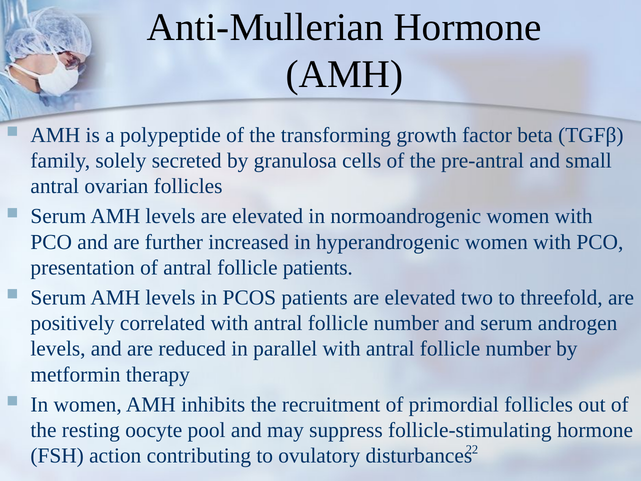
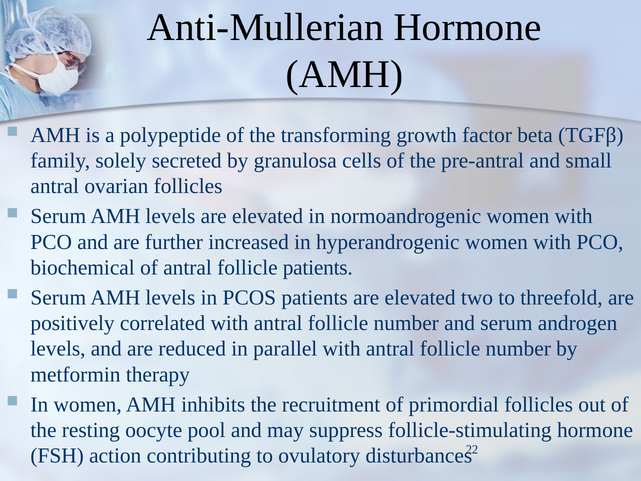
presentation: presentation -> biochemical
